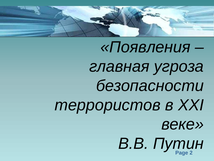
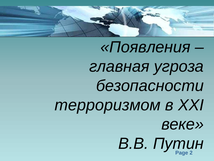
террористов: террористов -> терроризмом
